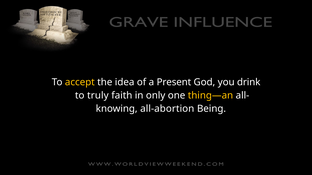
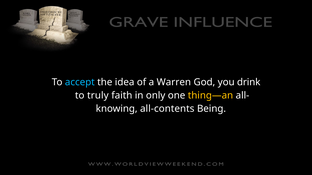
accept colour: yellow -> light blue
Present: Present -> Warren
all-abortion: all-abortion -> all-contents
